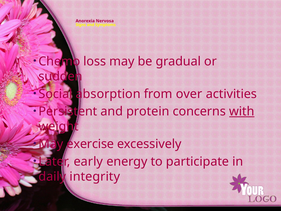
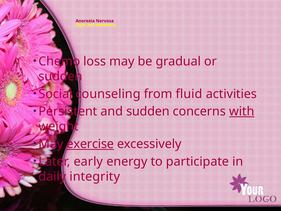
absorption: absorption -> counseling
over: over -> fluid
and protein: protein -> sudden
exercise underline: none -> present
